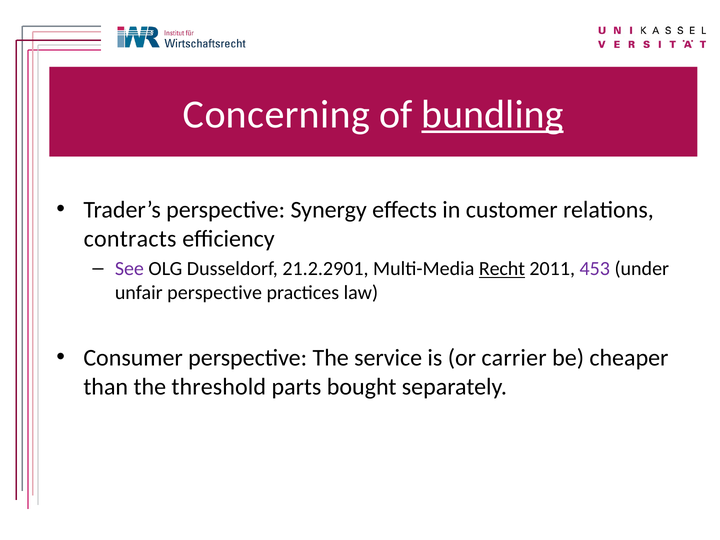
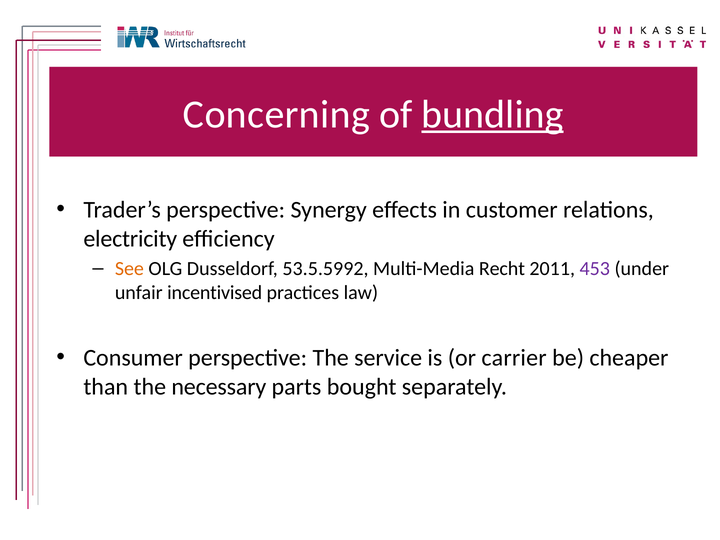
contracts: contracts -> electricity
See colour: purple -> orange
21.2.2901: 21.2.2901 -> 53.5.5992
Recht underline: present -> none
unfair perspective: perspective -> incentivised
threshold: threshold -> necessary
